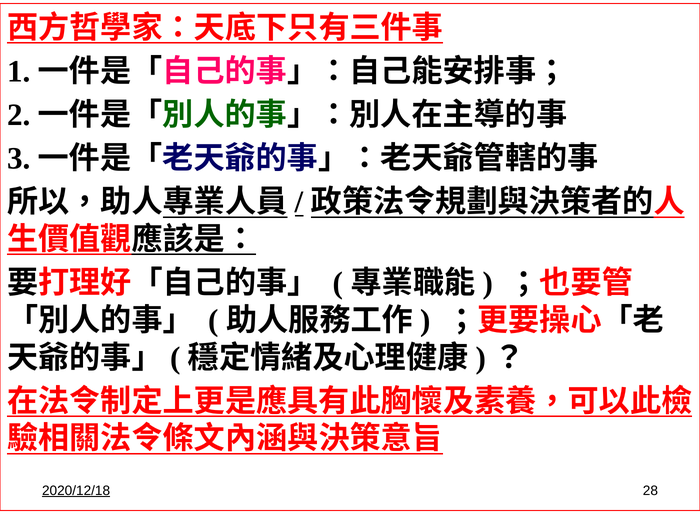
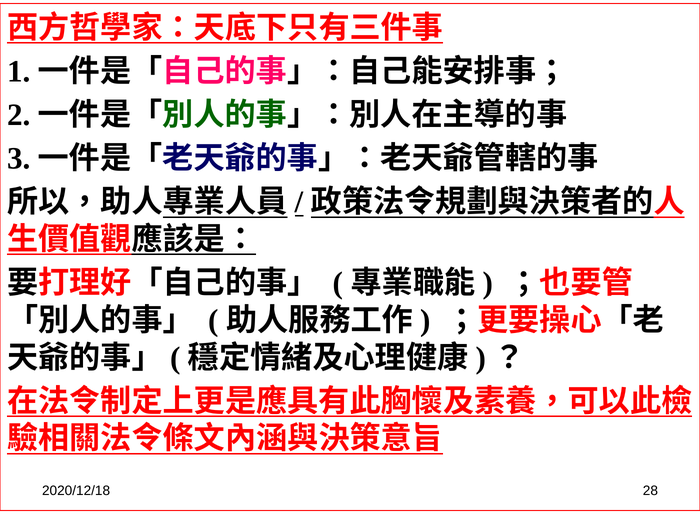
2020/12/18 underline: present -> none
